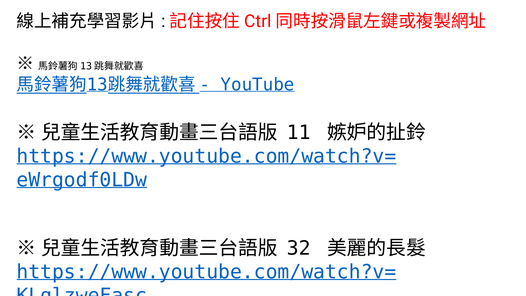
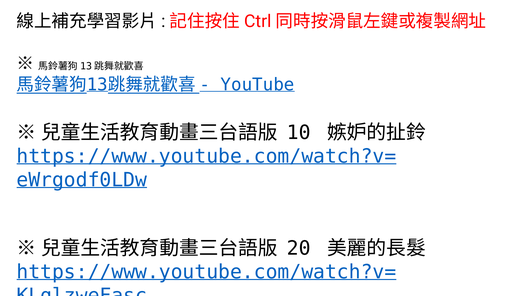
11: 11 -> 10
32: 32 -> 20
